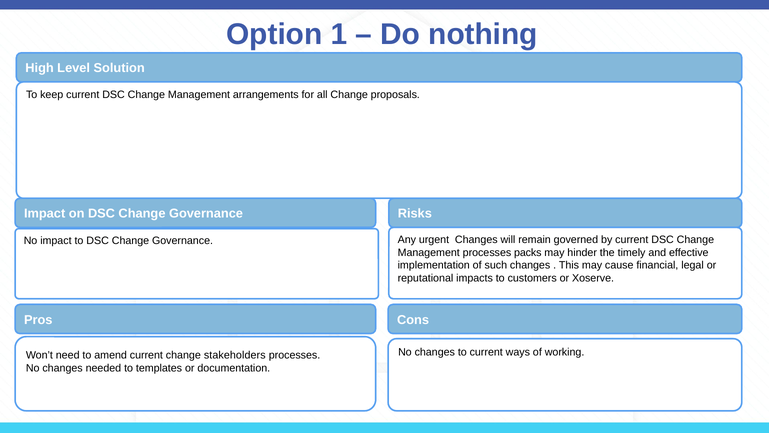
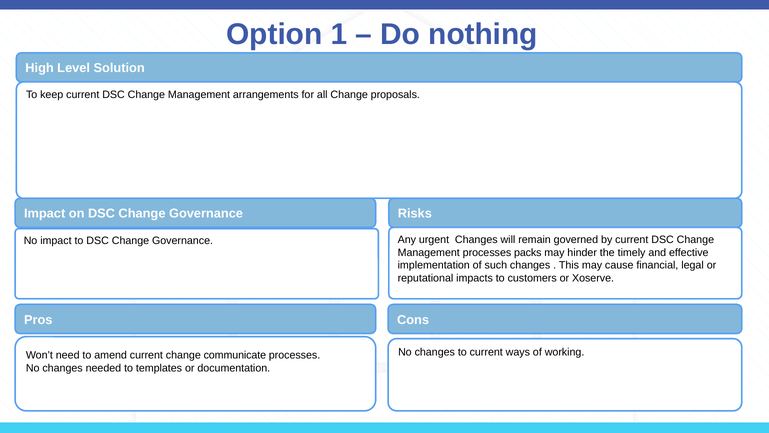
stakeholders: stakeholders -> communicate
